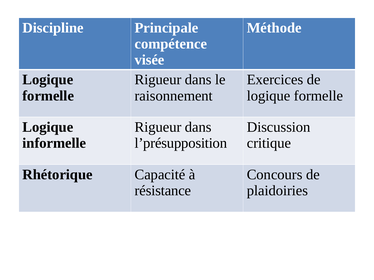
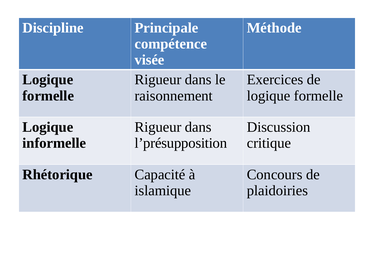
résistance: résistance -> islamique
